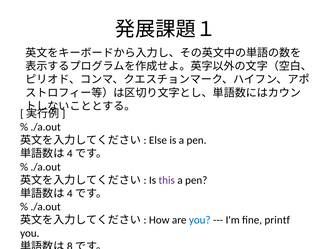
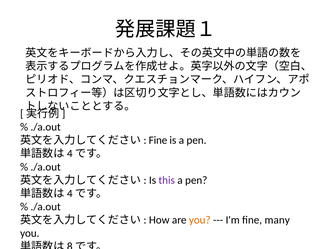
Else at (158, 140): Else -> Fine
you at (200, 219) colour: blue -> orange
printf: printf -> many
